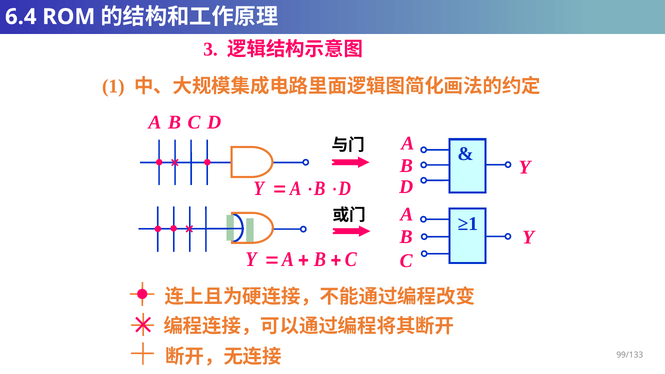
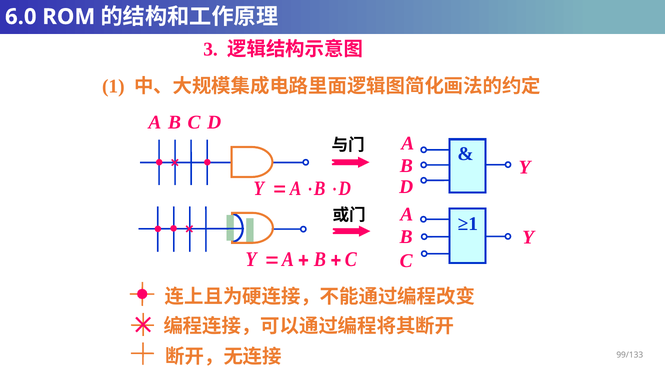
6.4: 6.4 -> 6.0
